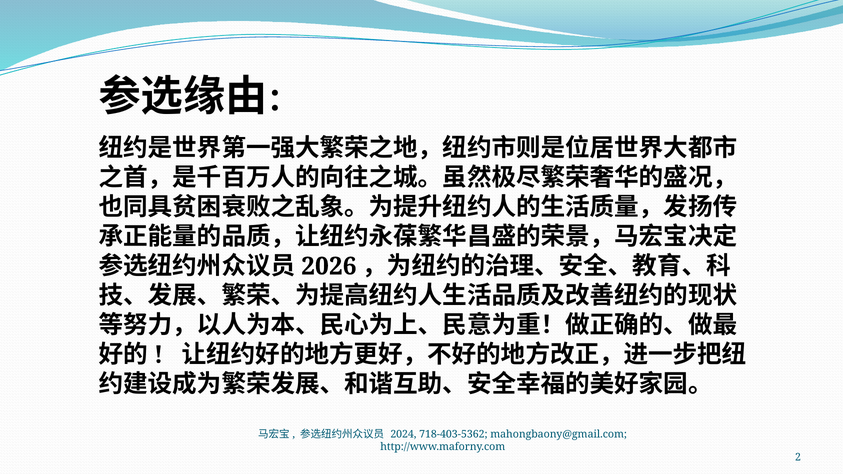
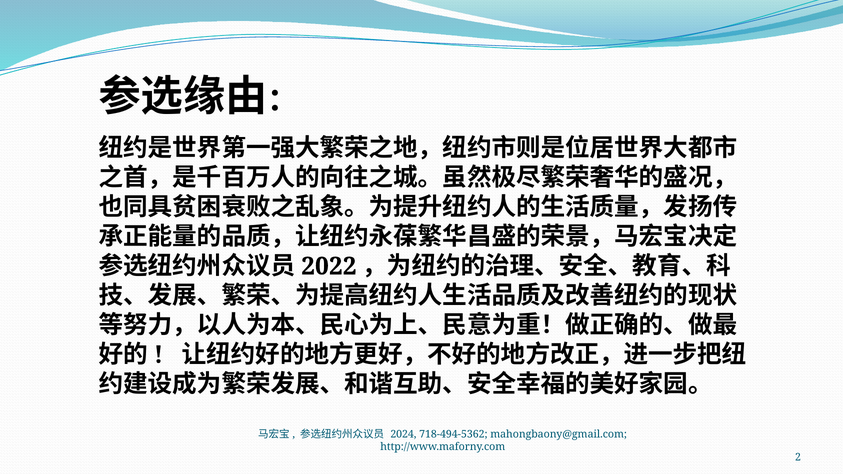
2026: 2026 -> 2022
718-403-5362: 718-403-5362 -> 718-494-5362
